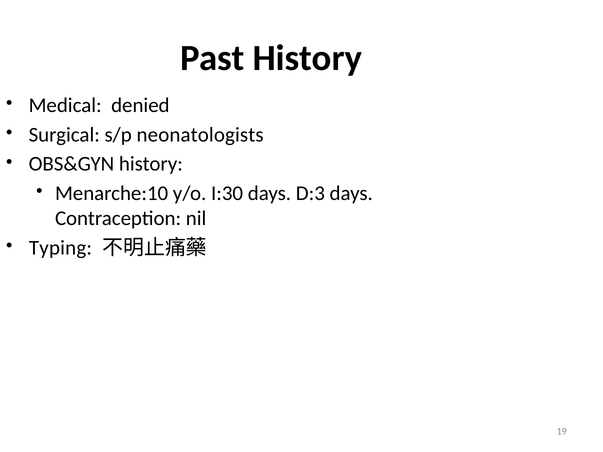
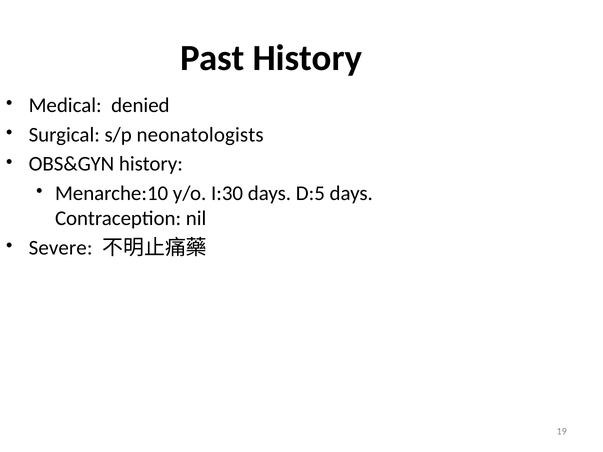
D:3: D:3 -> D:5
Typing: Typing -> Severe
